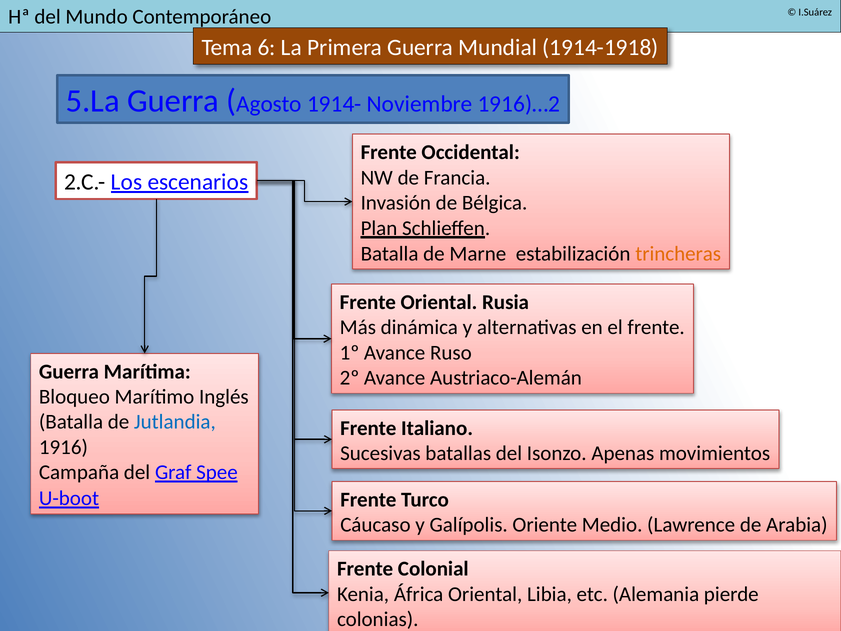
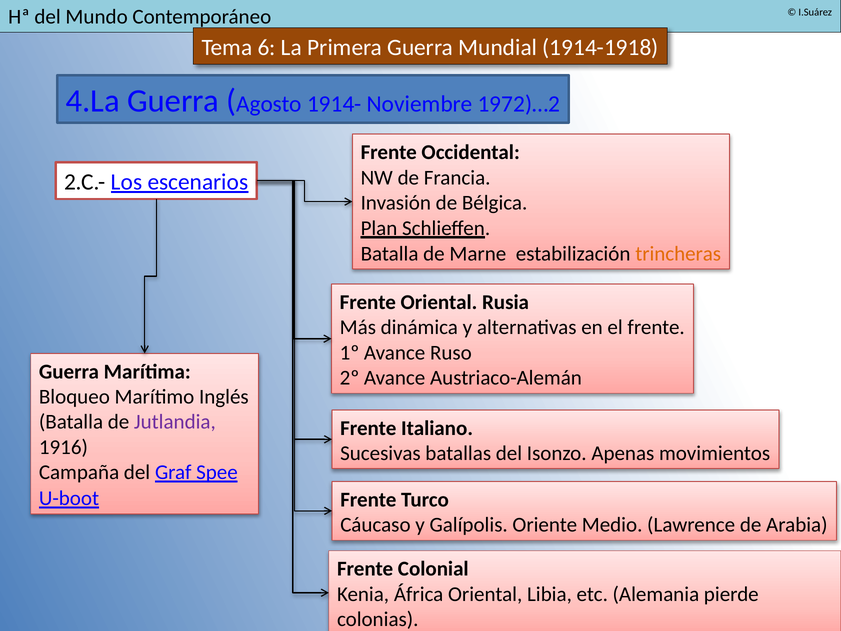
5.La: 5.La -> 4.La
1916)…2: 1916)…2 -> 1972)…2
Jutlandia colour: blue -> purple
